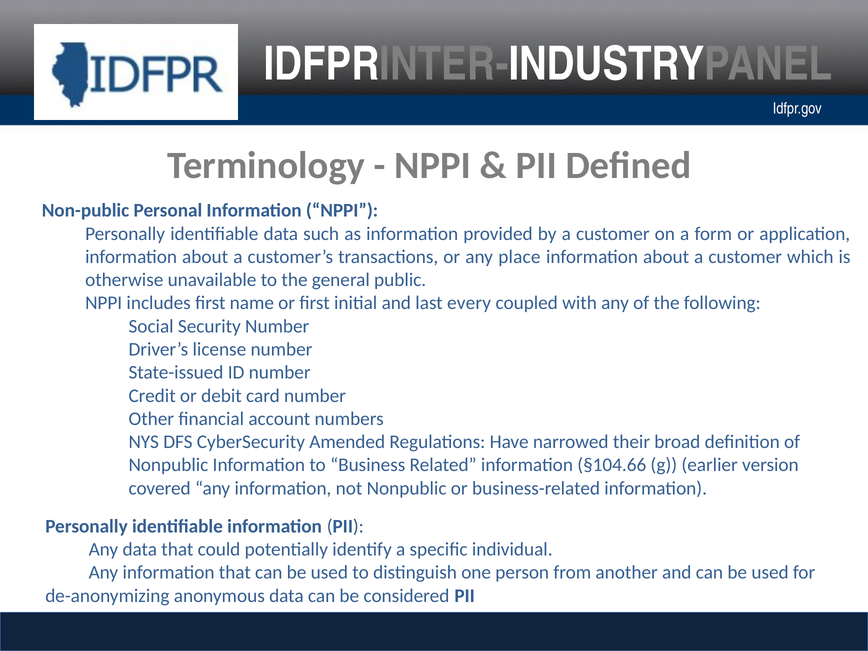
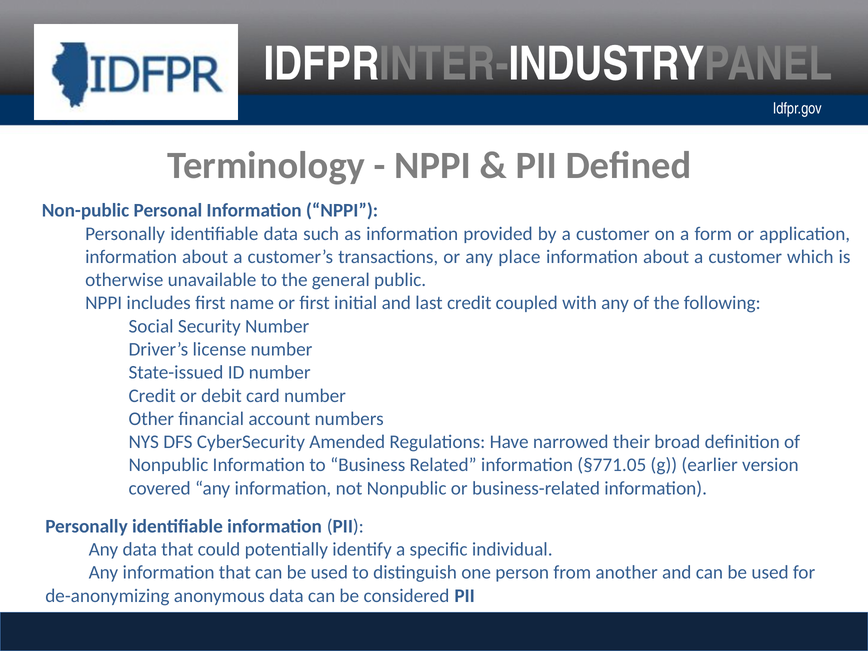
last every: every -> credit
§104.66: §104.66 -> §771.05
